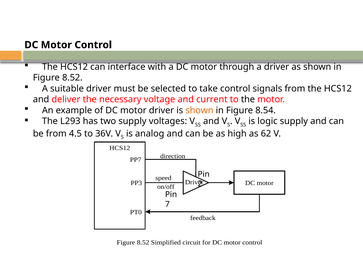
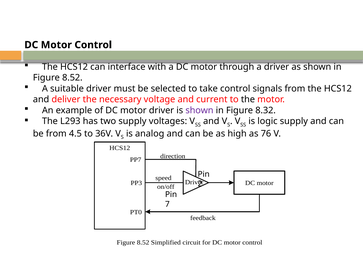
shown at (199, 110) colour: orange -> purple
8.54: 8.54 -> 8.32
62: 62 -> 76
